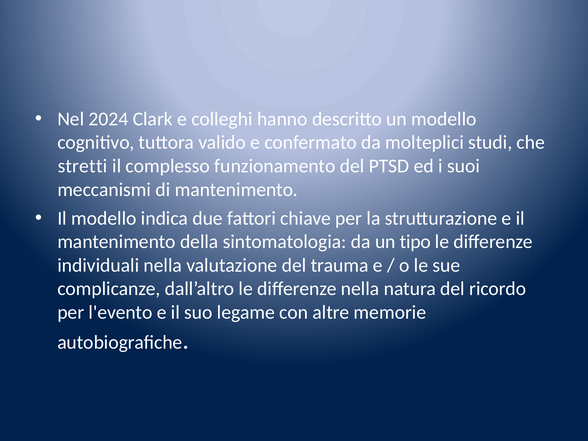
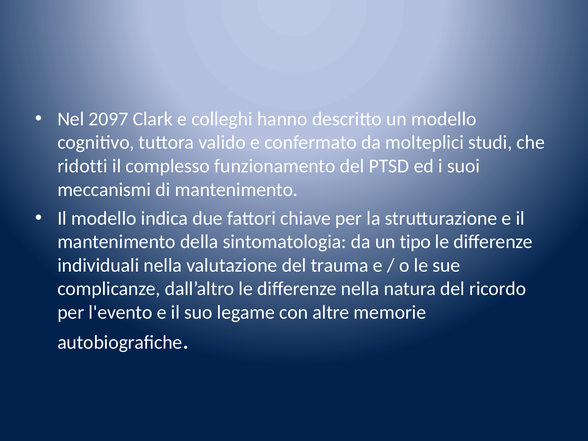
2024: 2024 -> 2097
stretti: stretti -> ridotti
